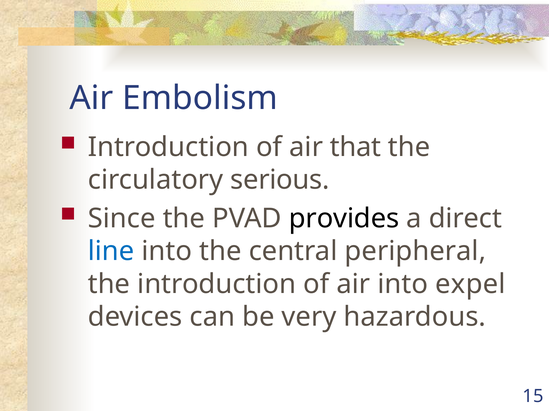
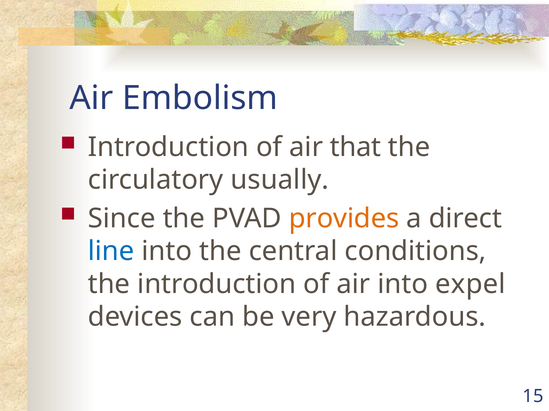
serious: serious -> usually
provides colour: black -> orange
peripheral: peripheral -> conditions
